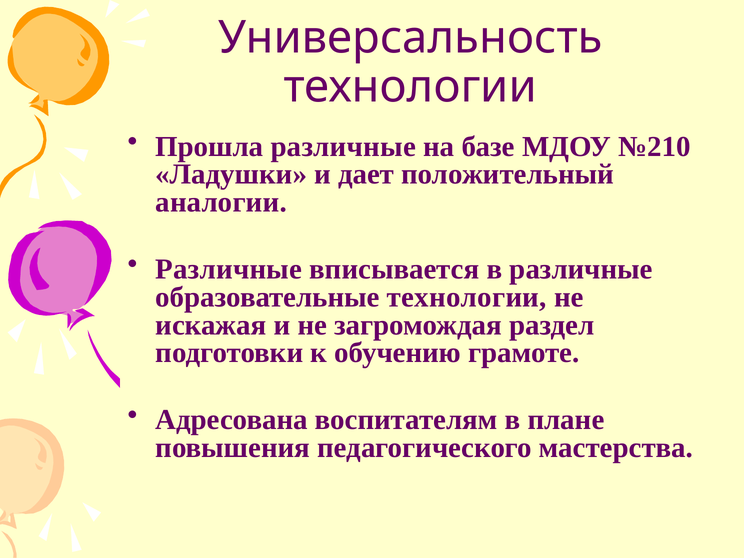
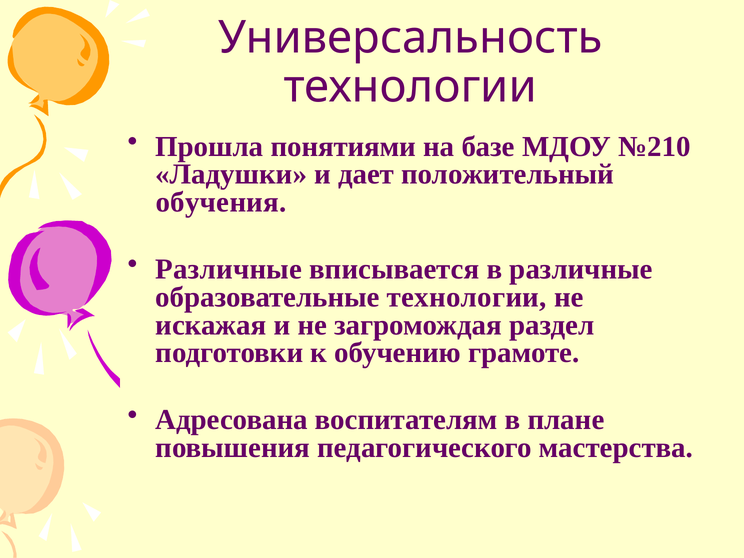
Прошла различные: различные -> понятиями
аналогии: аналогии -> обучения
